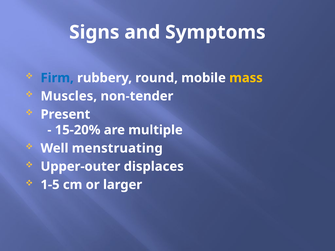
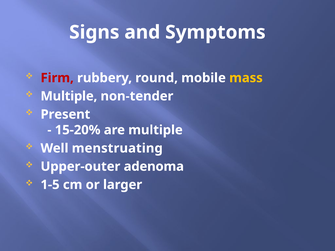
Firm colour: blue -> red
Muscles at (69, 96): Muscles -> Multiple
displaces: displaces -> adenoma
